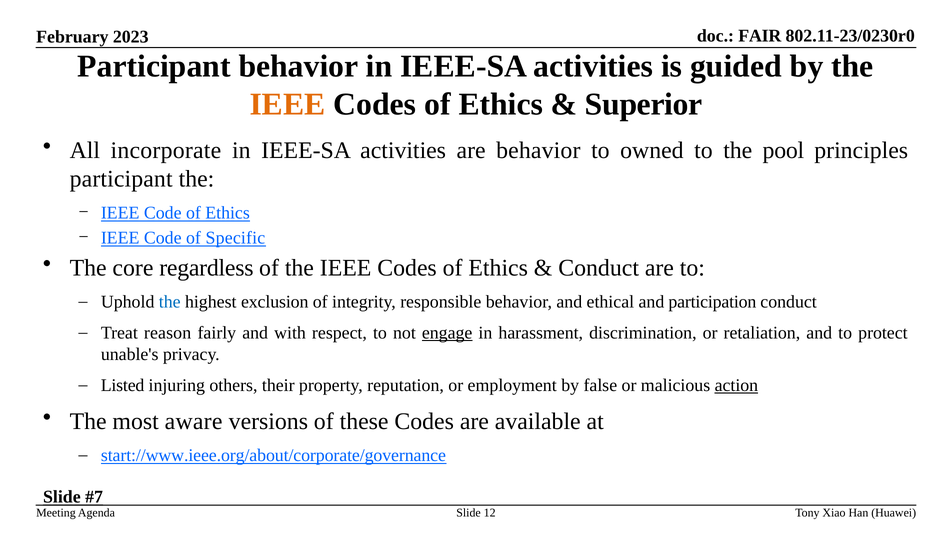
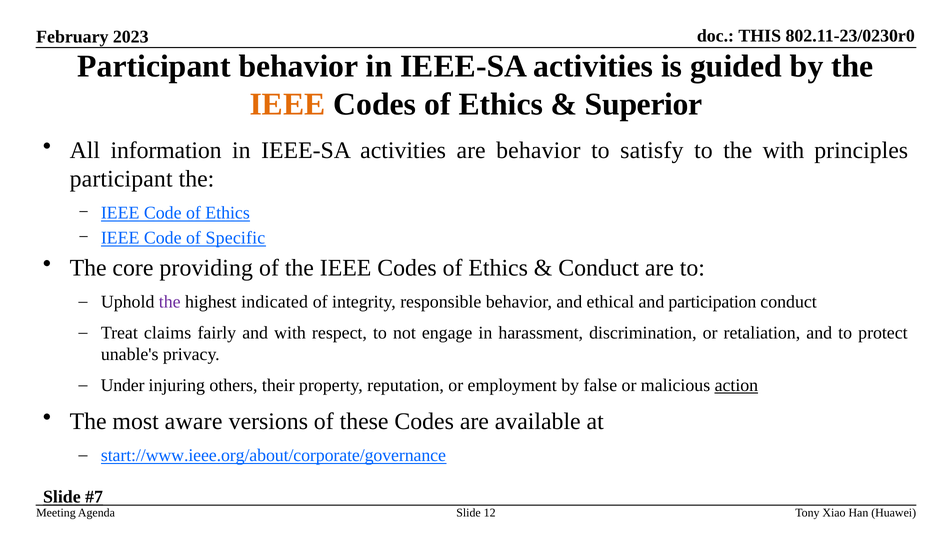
FAIR: FAIR -> THIS
incorporate: incorporate -> information
owned: owned -> satisfy
the pool: pool -> with
regardless: regardless -> providing
the at (170, 302) colour: blue -> purple
exclusion: exclusion -> indicated
reason: reason -> claims
engage underline: present -> none
Listed: Listed -> Under
